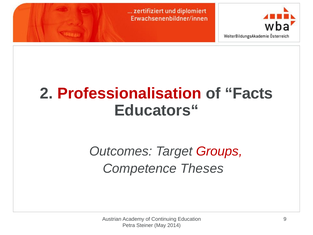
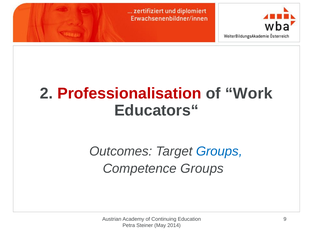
Facts: Facts -> Work
Groups at (219, 151) colour: red -> blue
Competence Theses: Theses -> Groups
